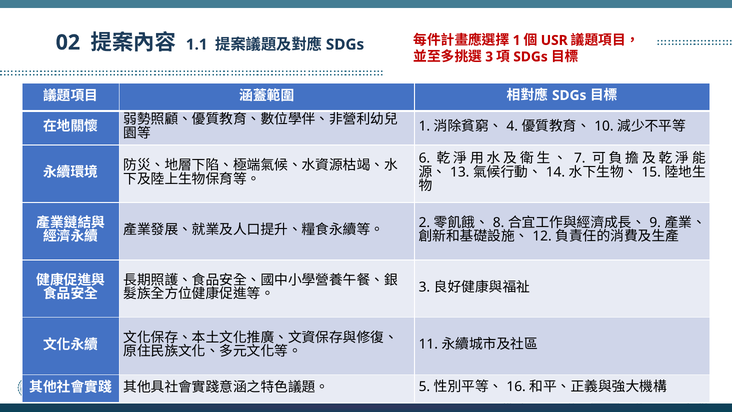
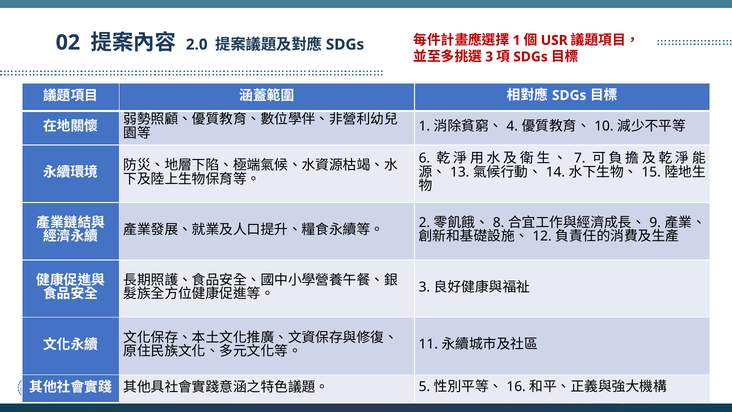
1.1: 1.1 -> 2.0
